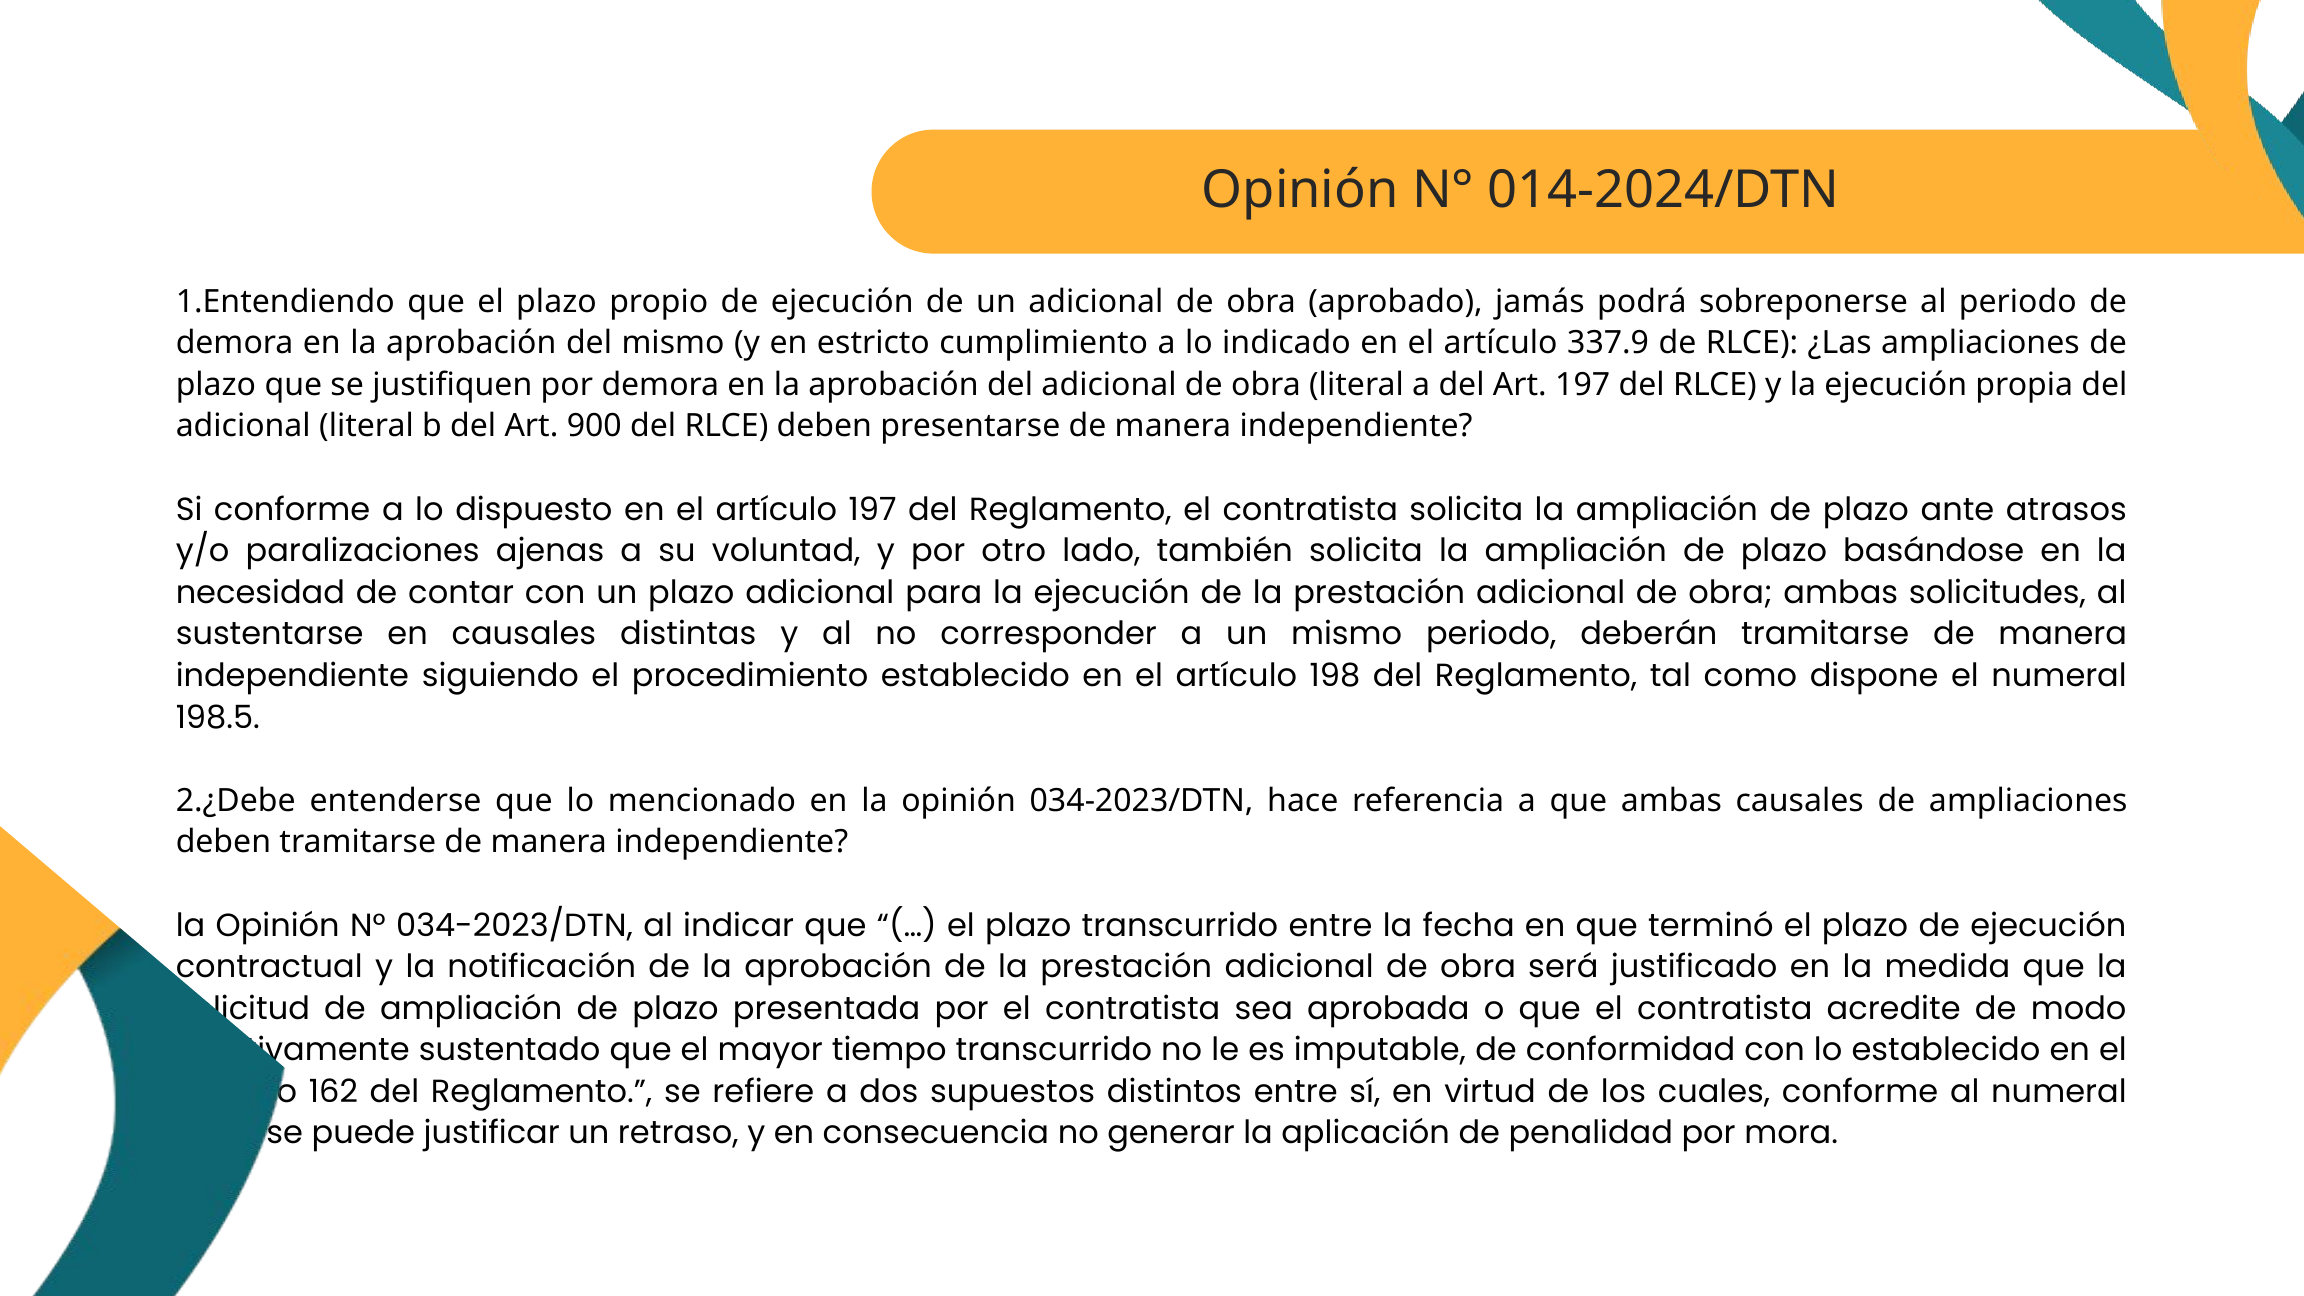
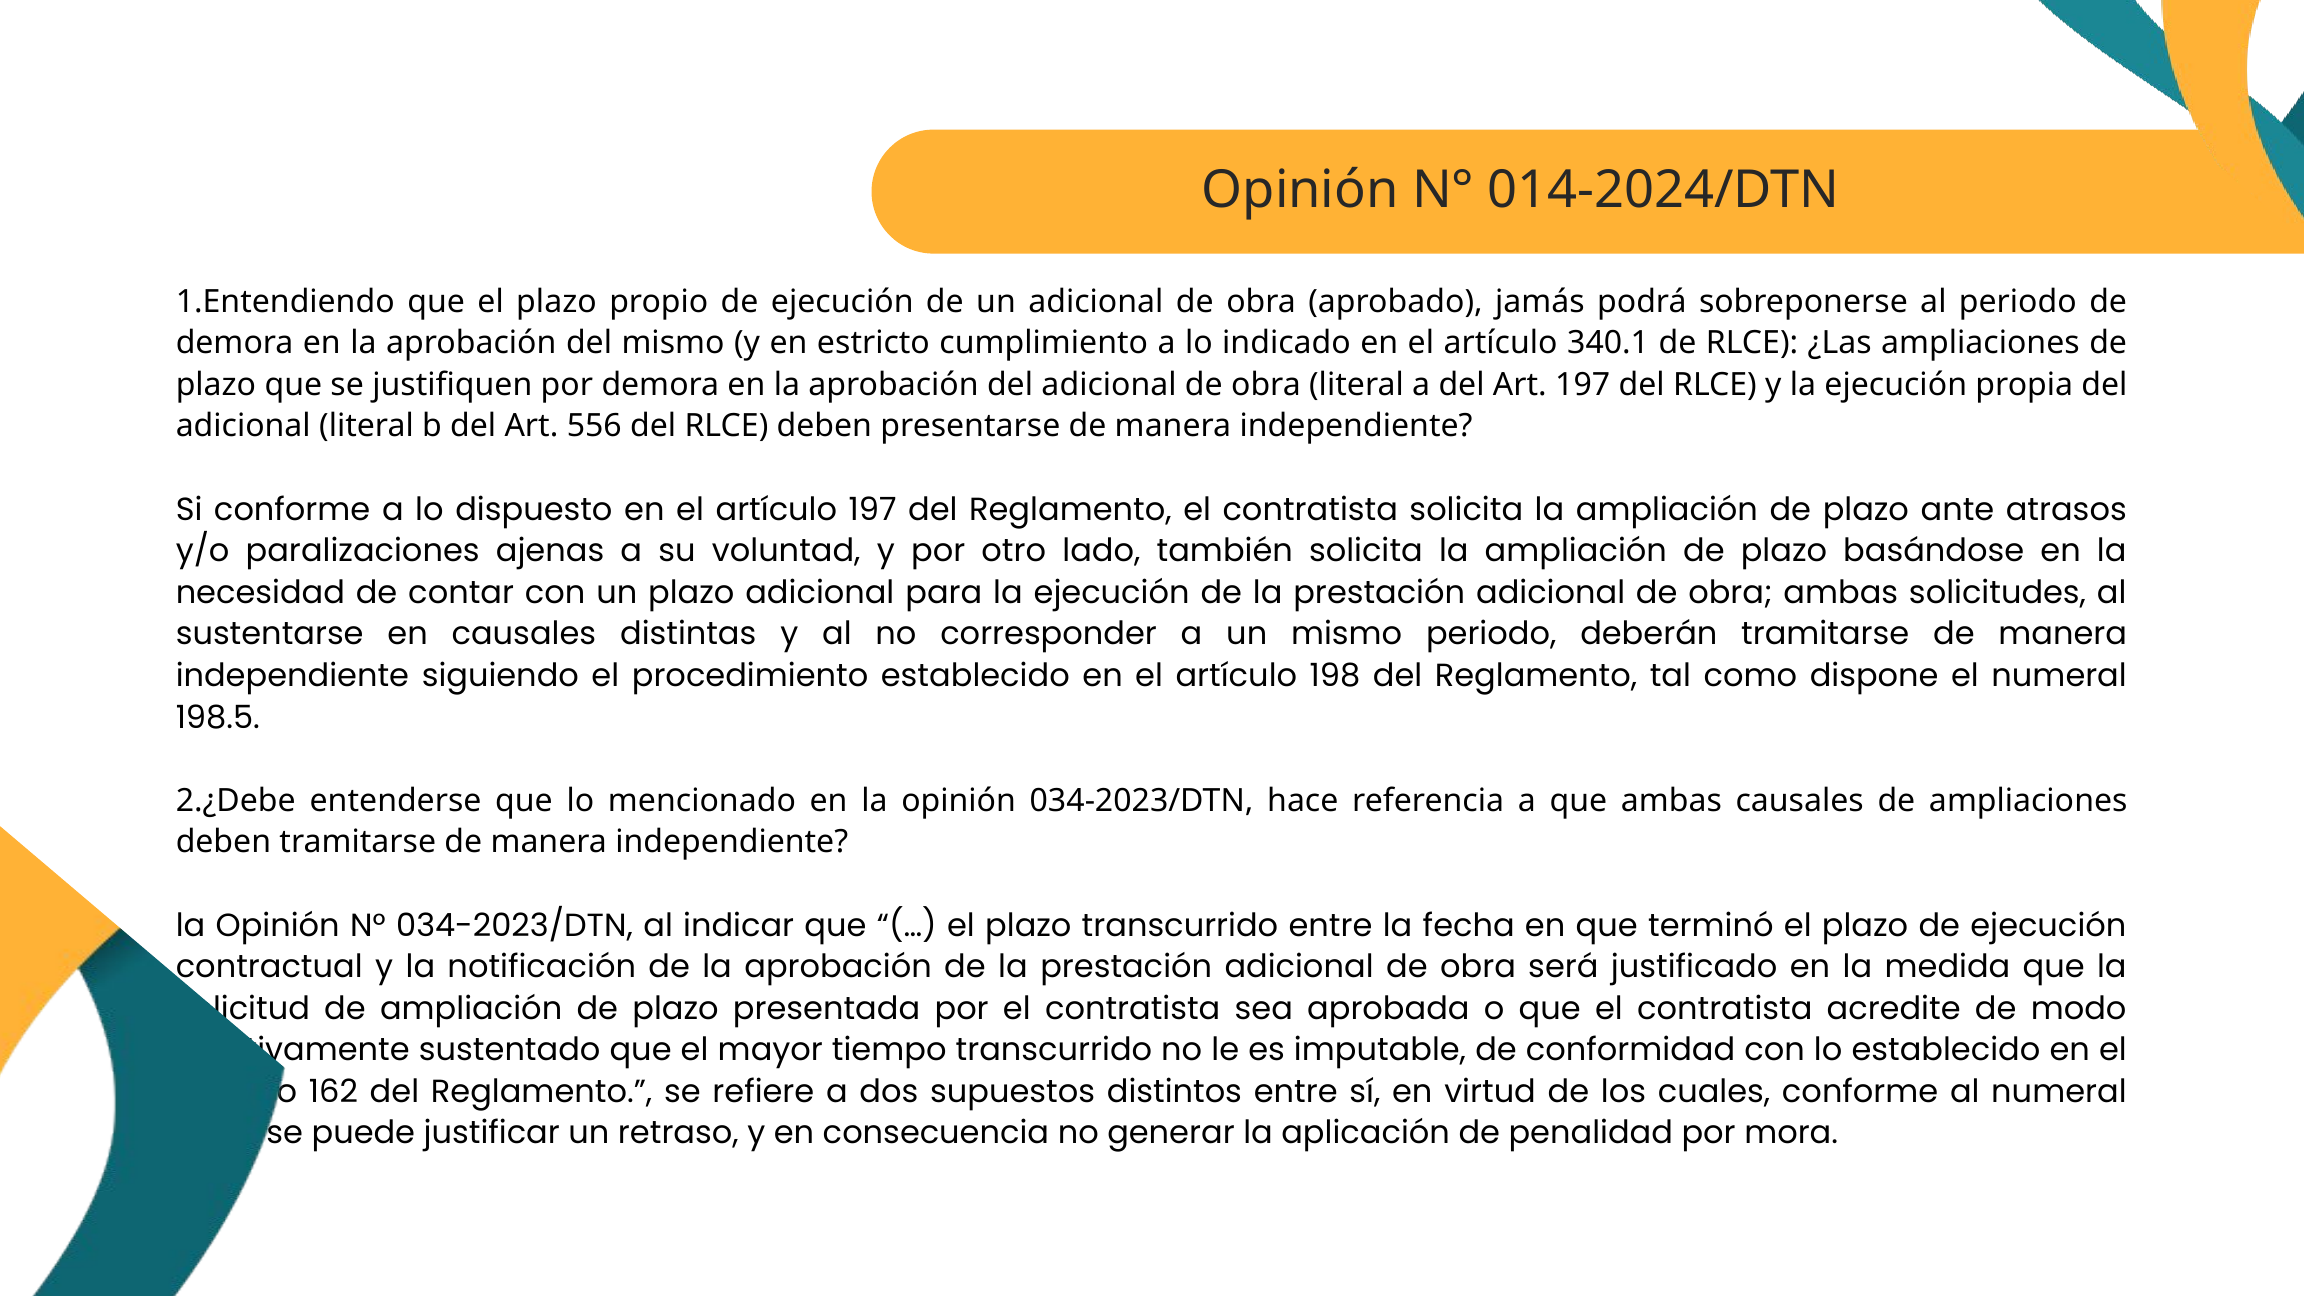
337.9: 337.9 -> 340.1
900: 900 -> 556
